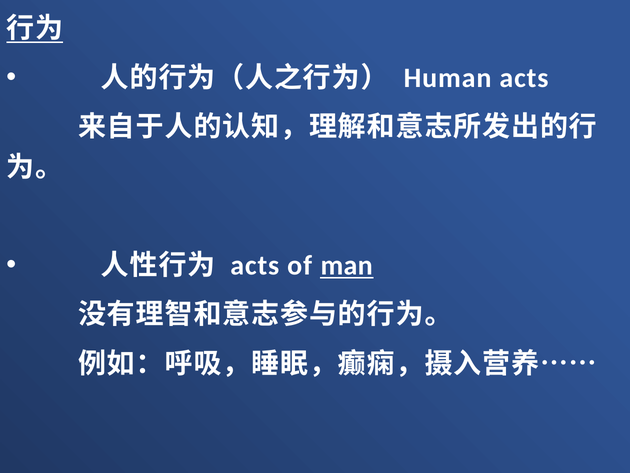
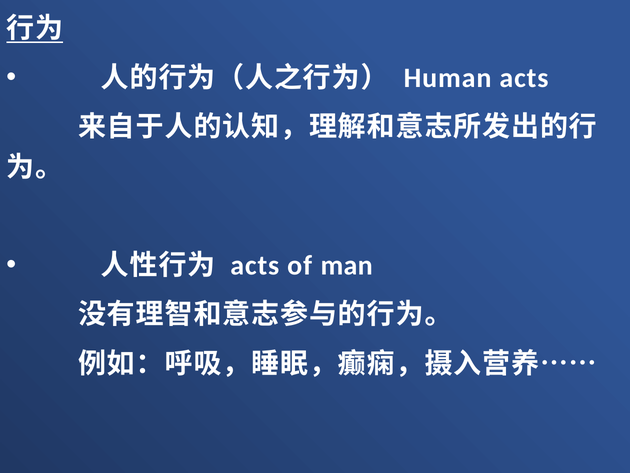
man underline: present -> none
